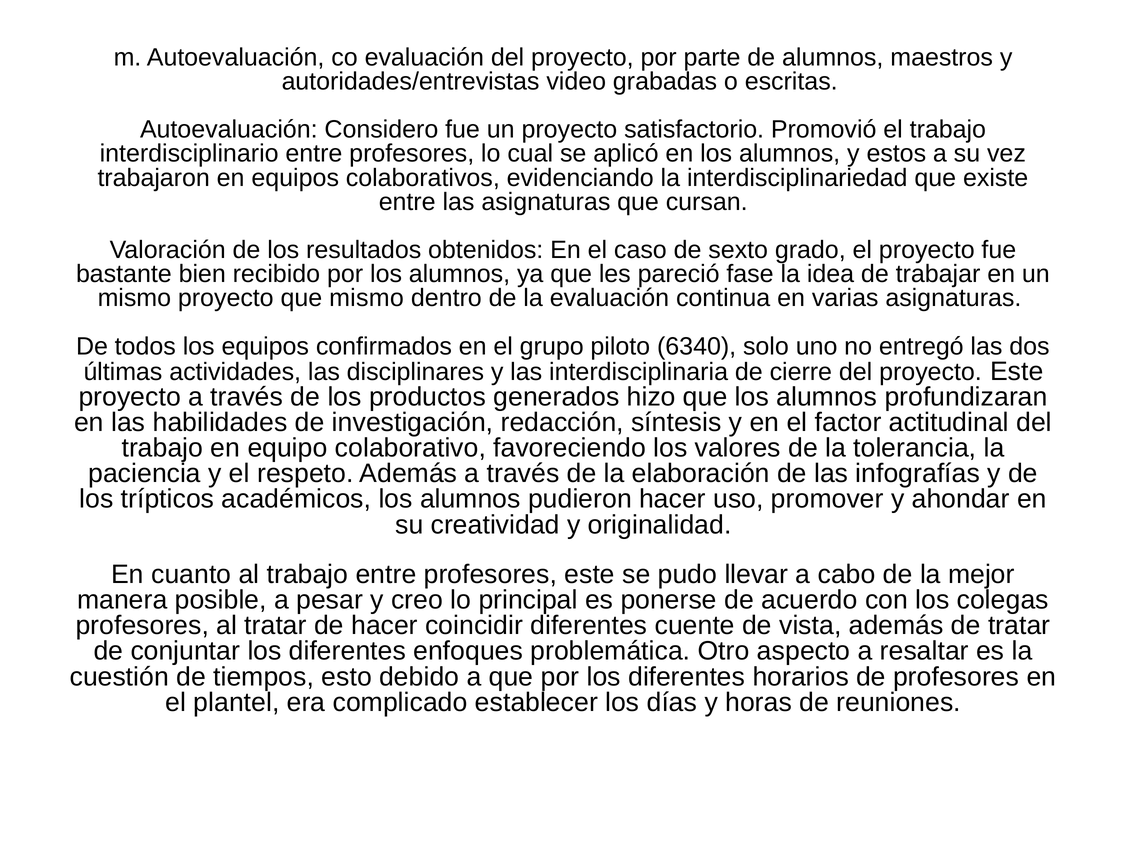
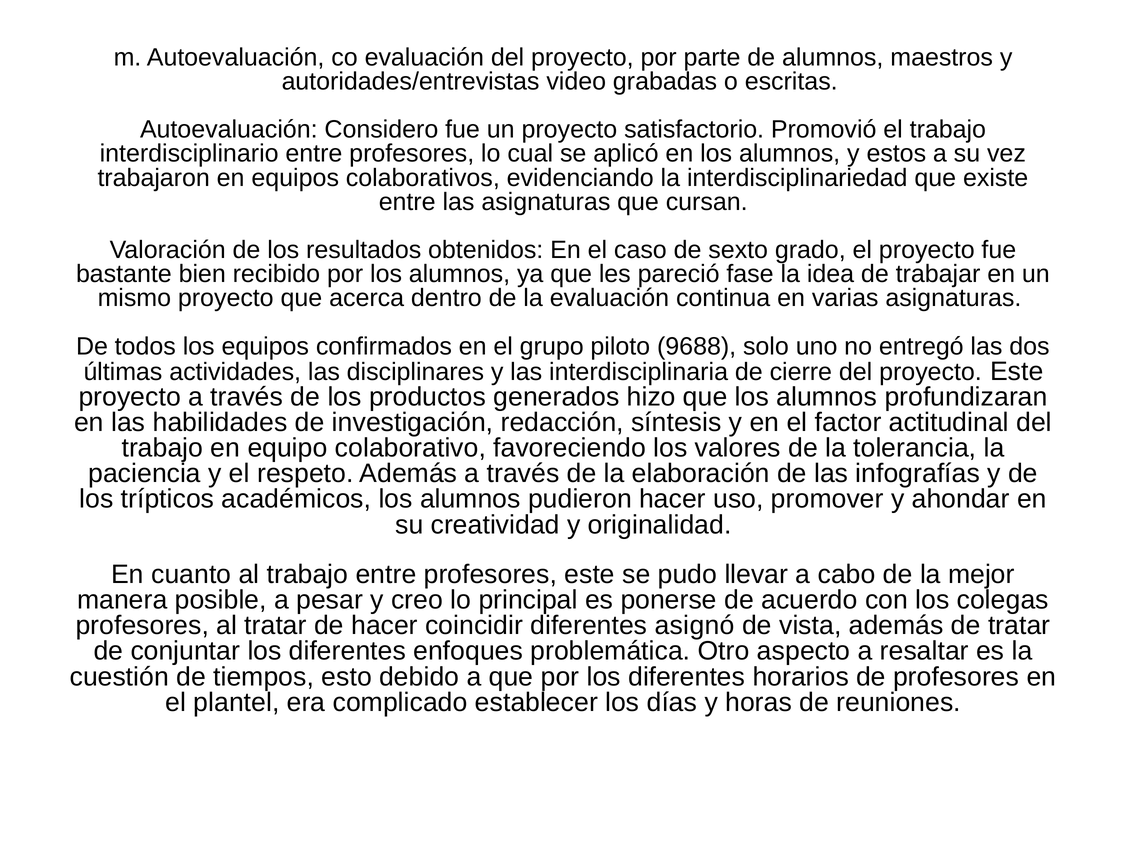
que mismo: mismo -> acerca
6340: 6340 -> 9688
cuente: cuente -> asignó
